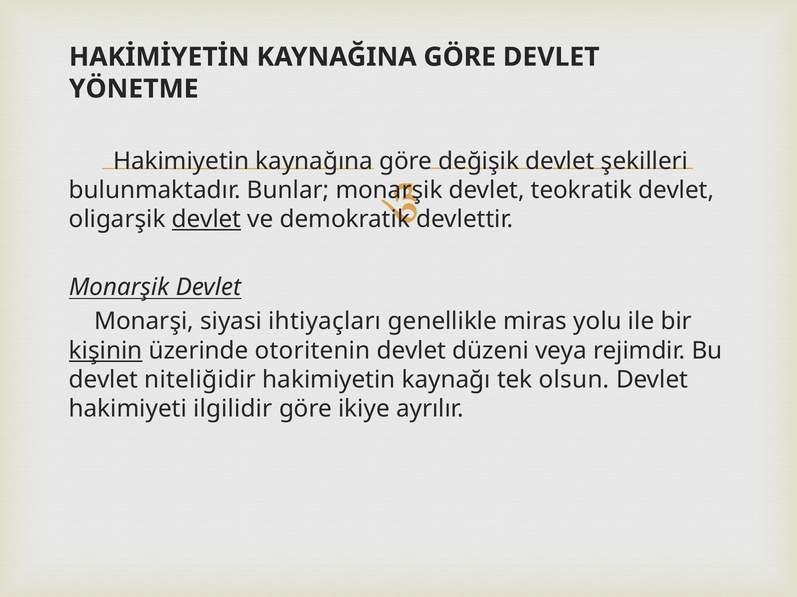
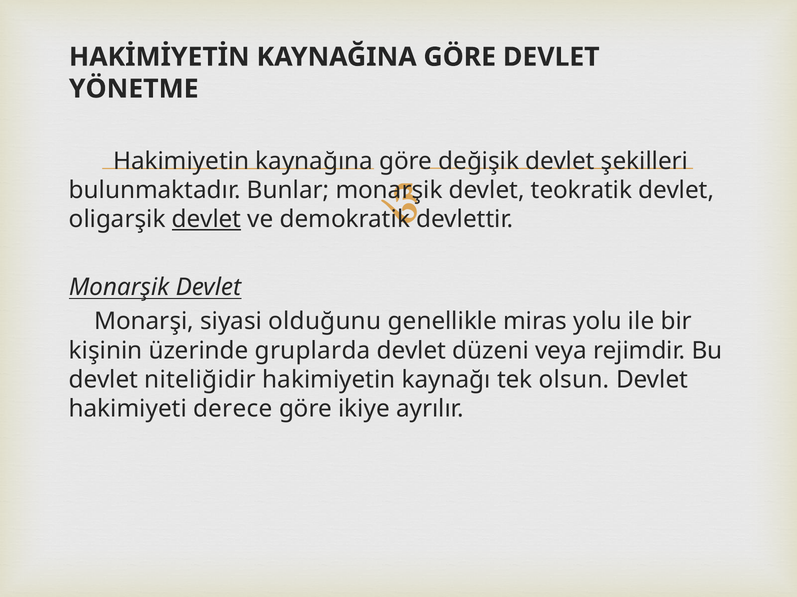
ihtiyaçları: ihtiyaçları -> olduğunu
kişinin underline: present -> none
otoritenin: otoritenin -> gruplarda
ilgilidir: ilgilidir -> derece
